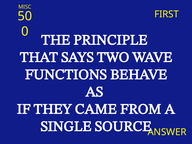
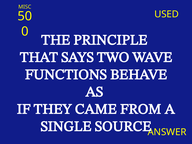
FIRST: FIRST -> USED
